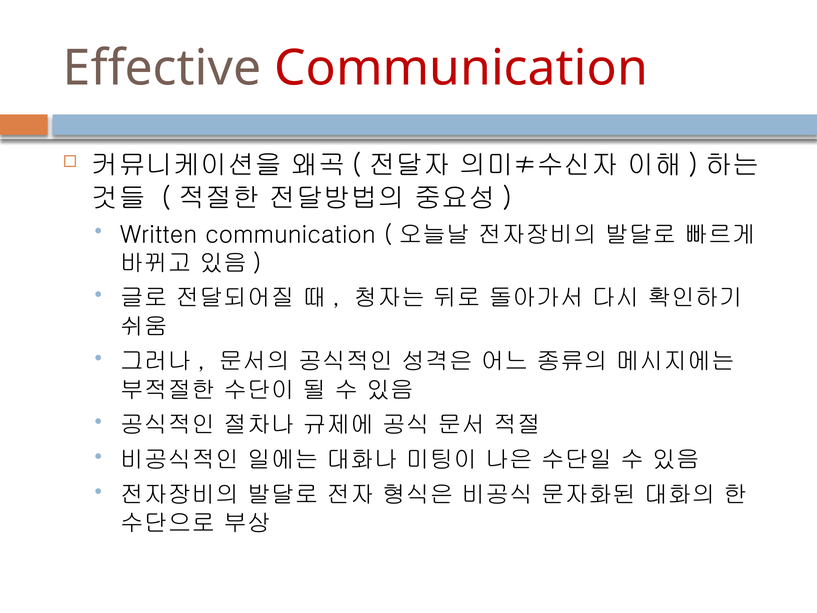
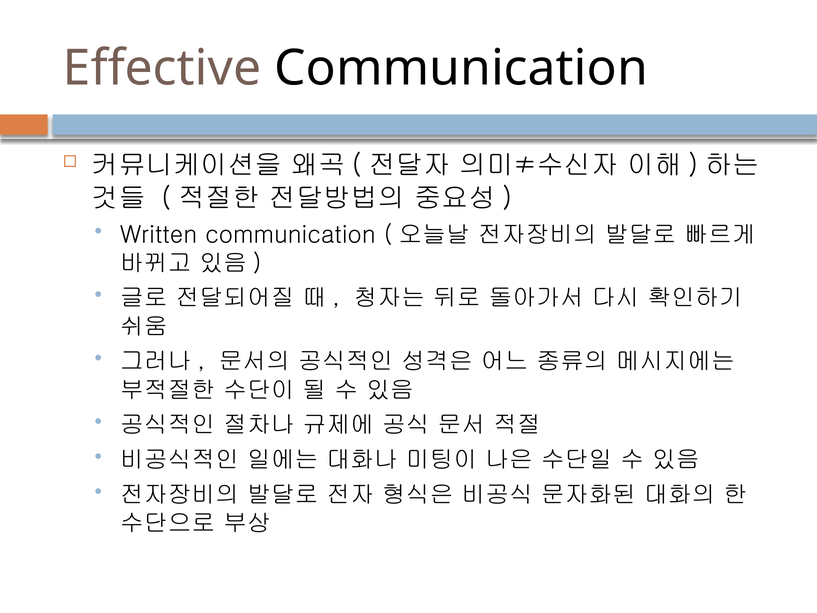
Communication at (461, 68) colour: red -> black
